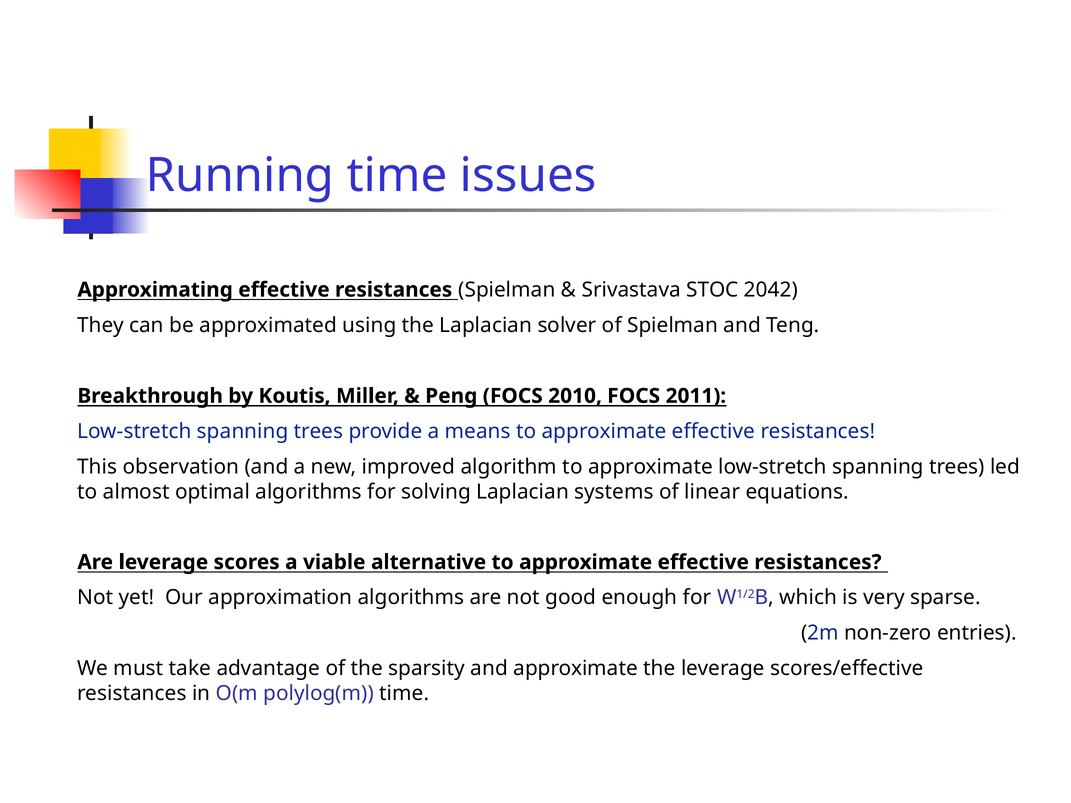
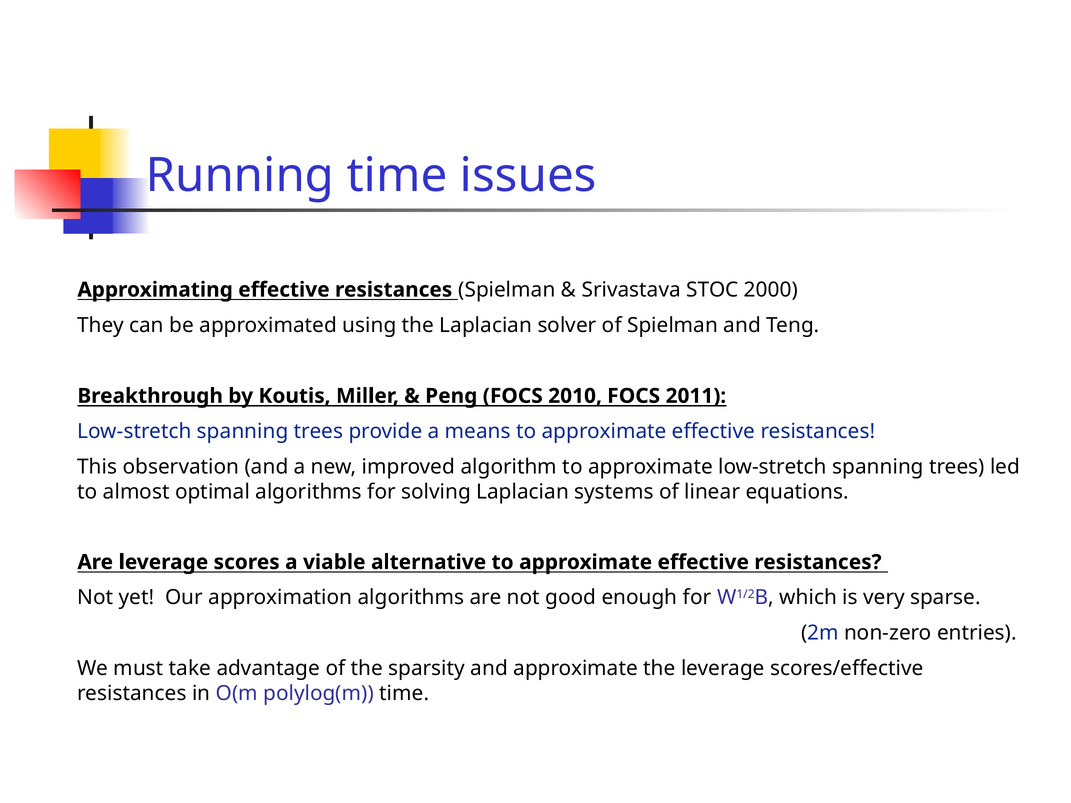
2042: 2042 -> 2000
